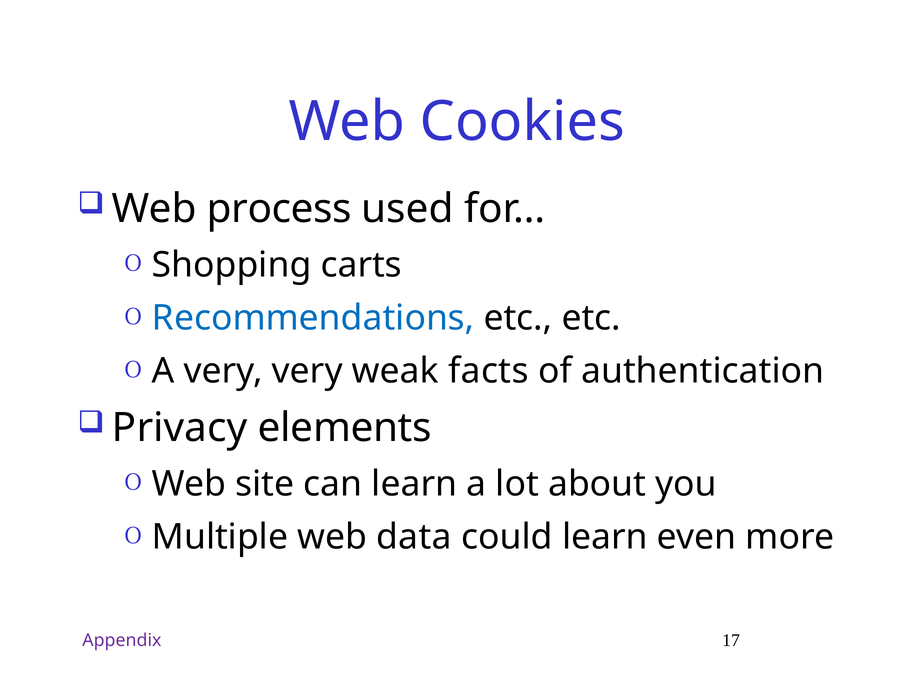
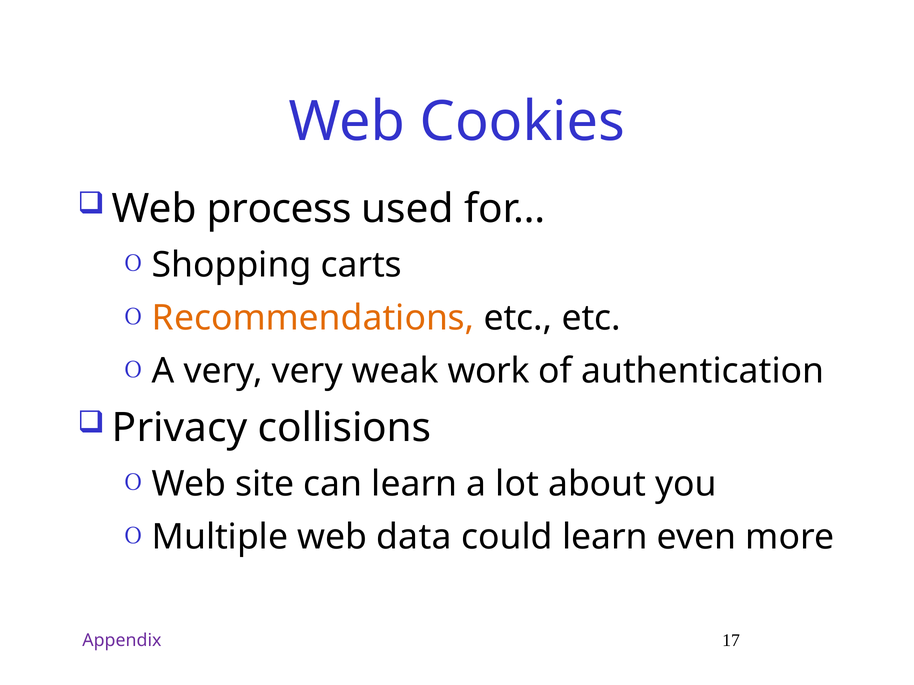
Recommendations colour: blue -> orange
facts: facts -> work
elements: elements -> collisions
